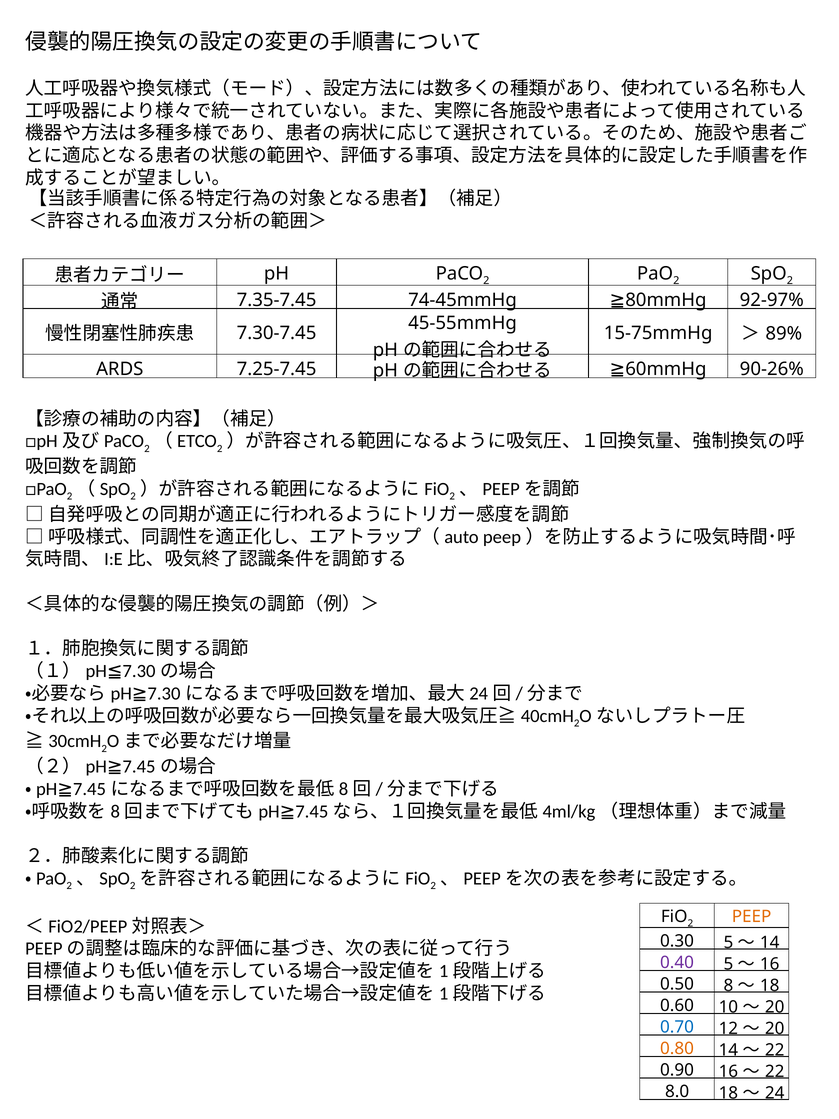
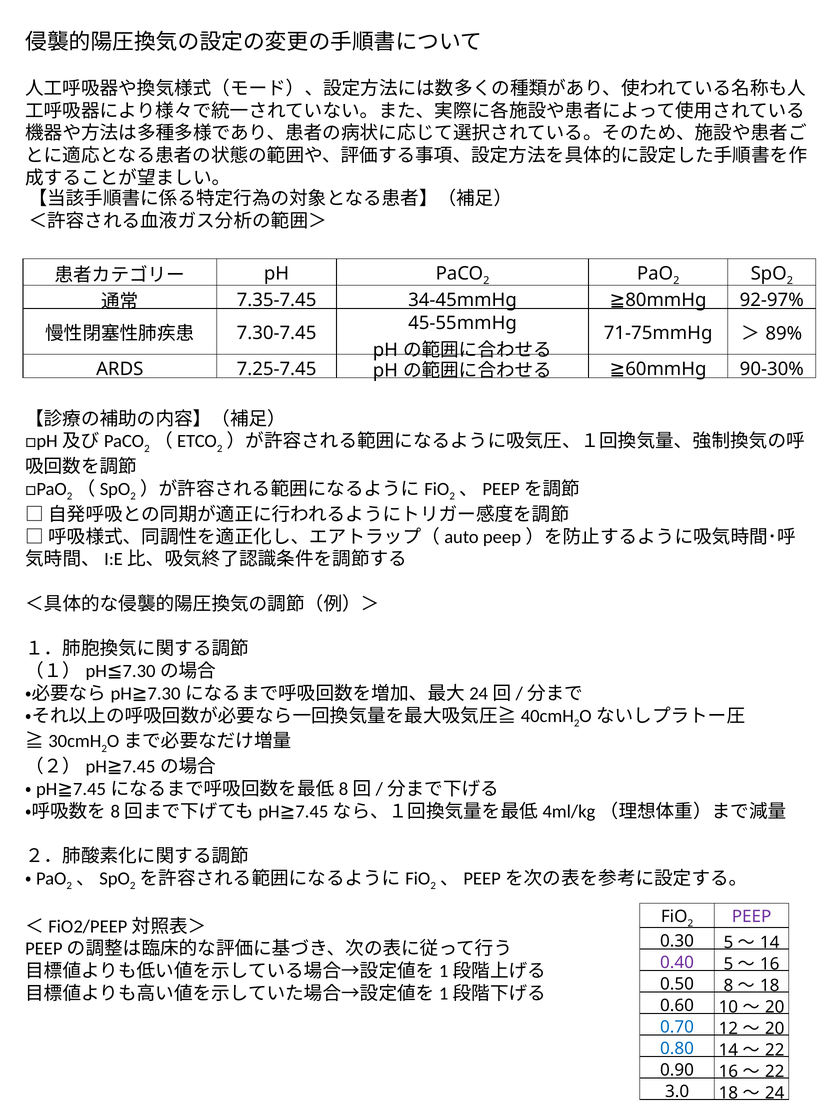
74-45mmHg: 74-45mmHg -> 34-45mmHg
15-75mmHg: 15-75mmHg -> 71-75mmHg
90-26%: 90-26% -> 90-30%
PEEP colour: orange -> purple
0.80 colour: orange -> blue
8.0: 8.0 -> 3.0
